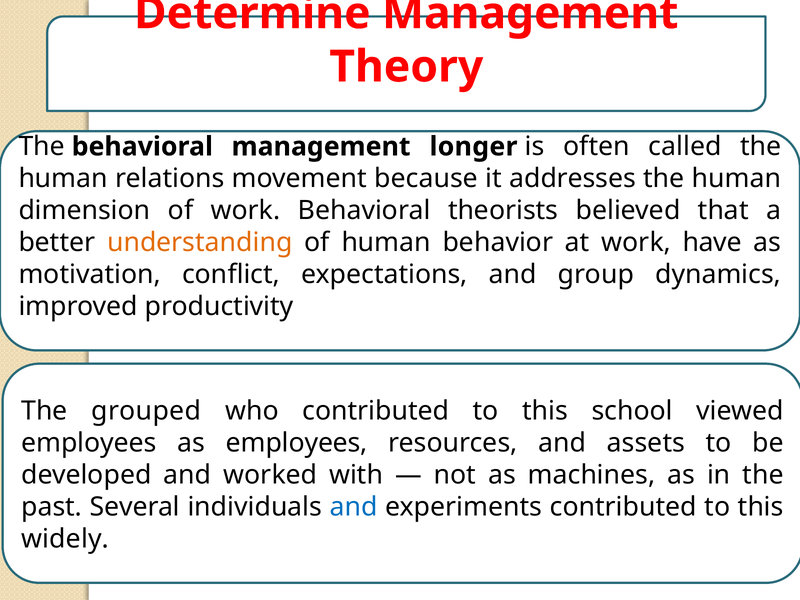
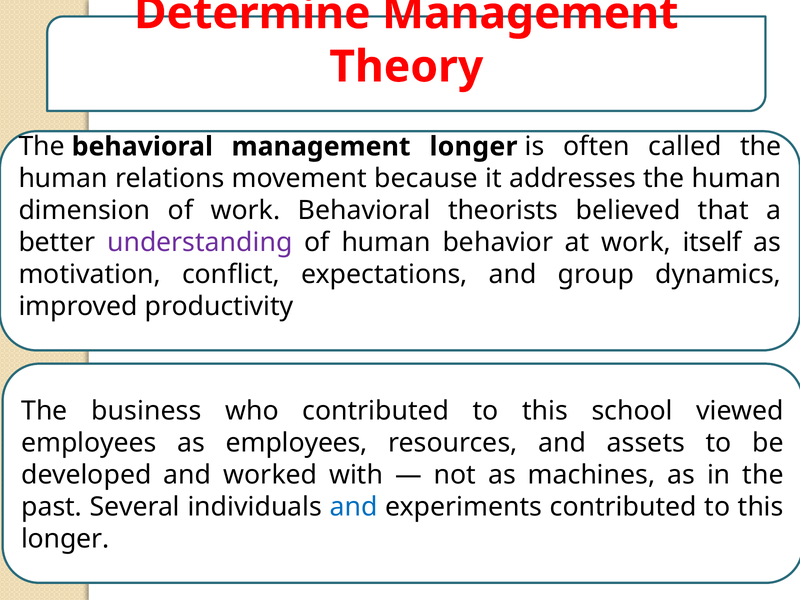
understanding colour: orange -> purple
have: have -> itself
grouped: grouped -> business
widely at (65, 539): widely -> longer
